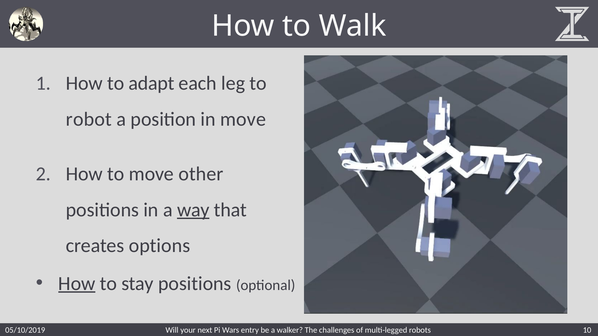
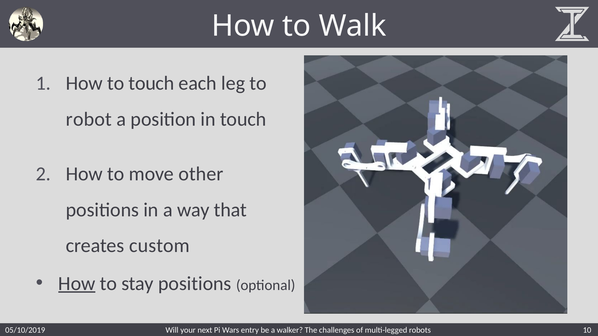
to adapt: adapt -> touch
in move: move -> touch
way underline: present -> none
options: options -> custom
